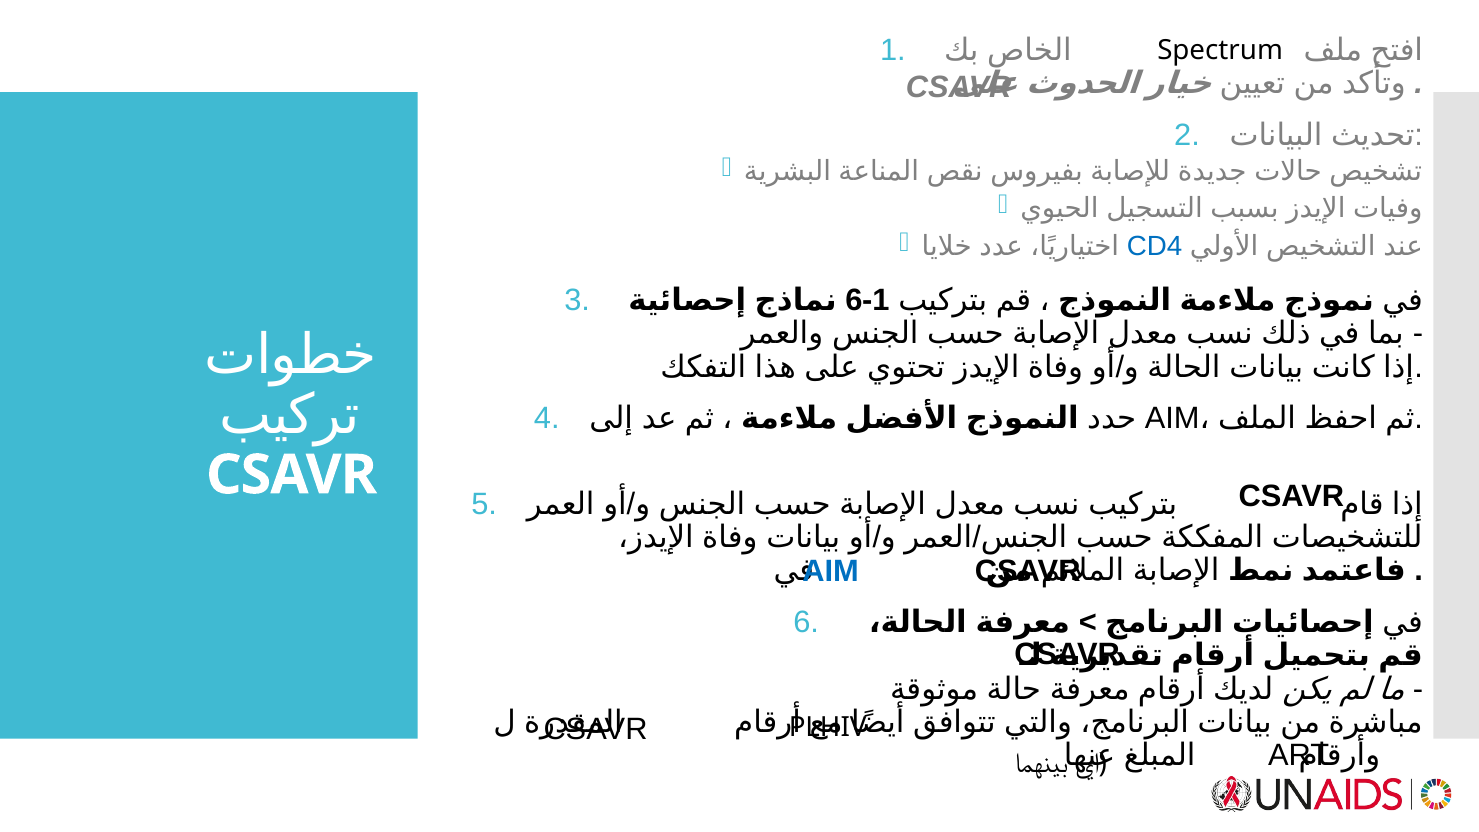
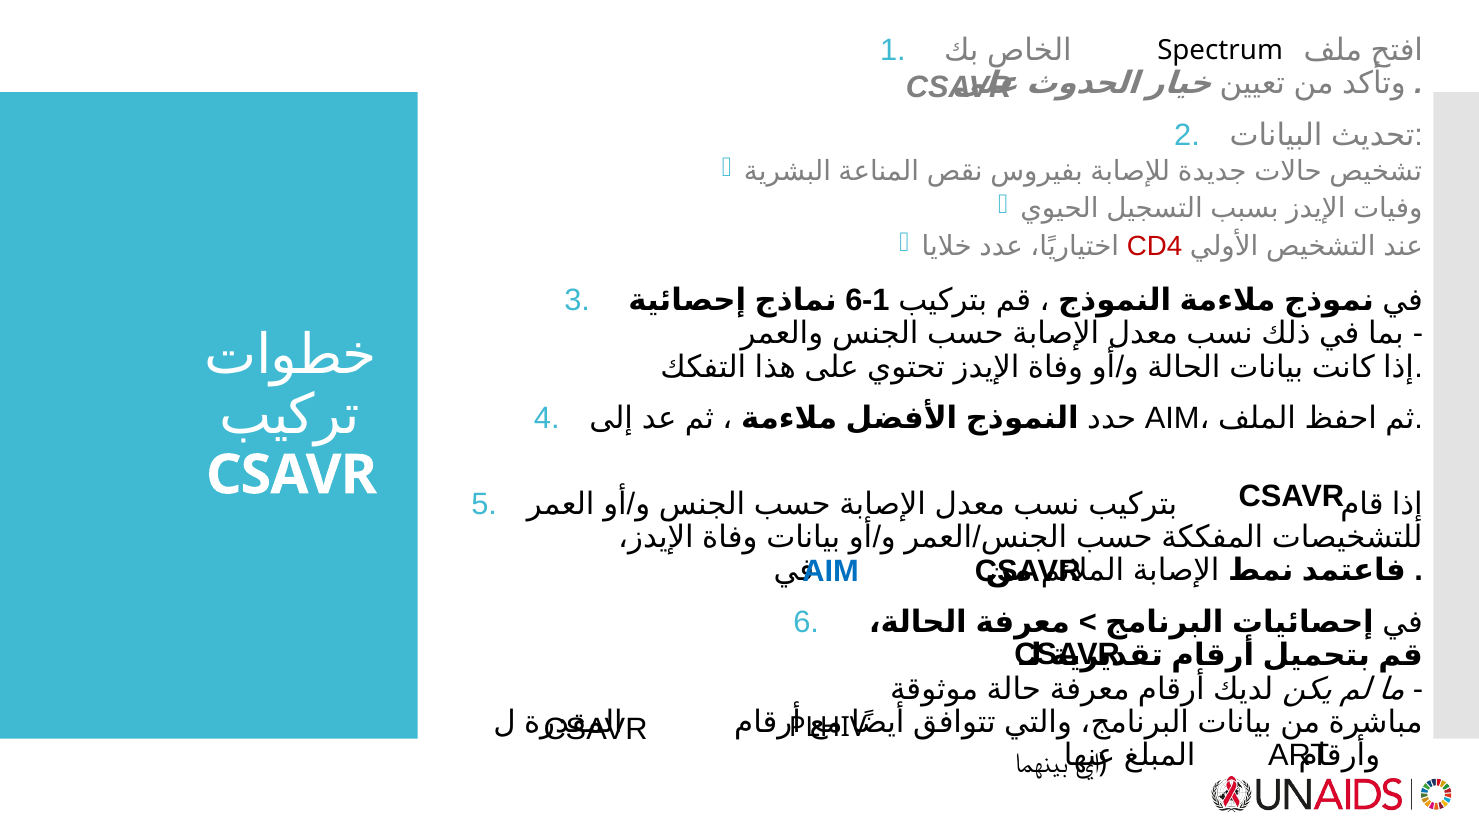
CD4 colour: blue -> red
